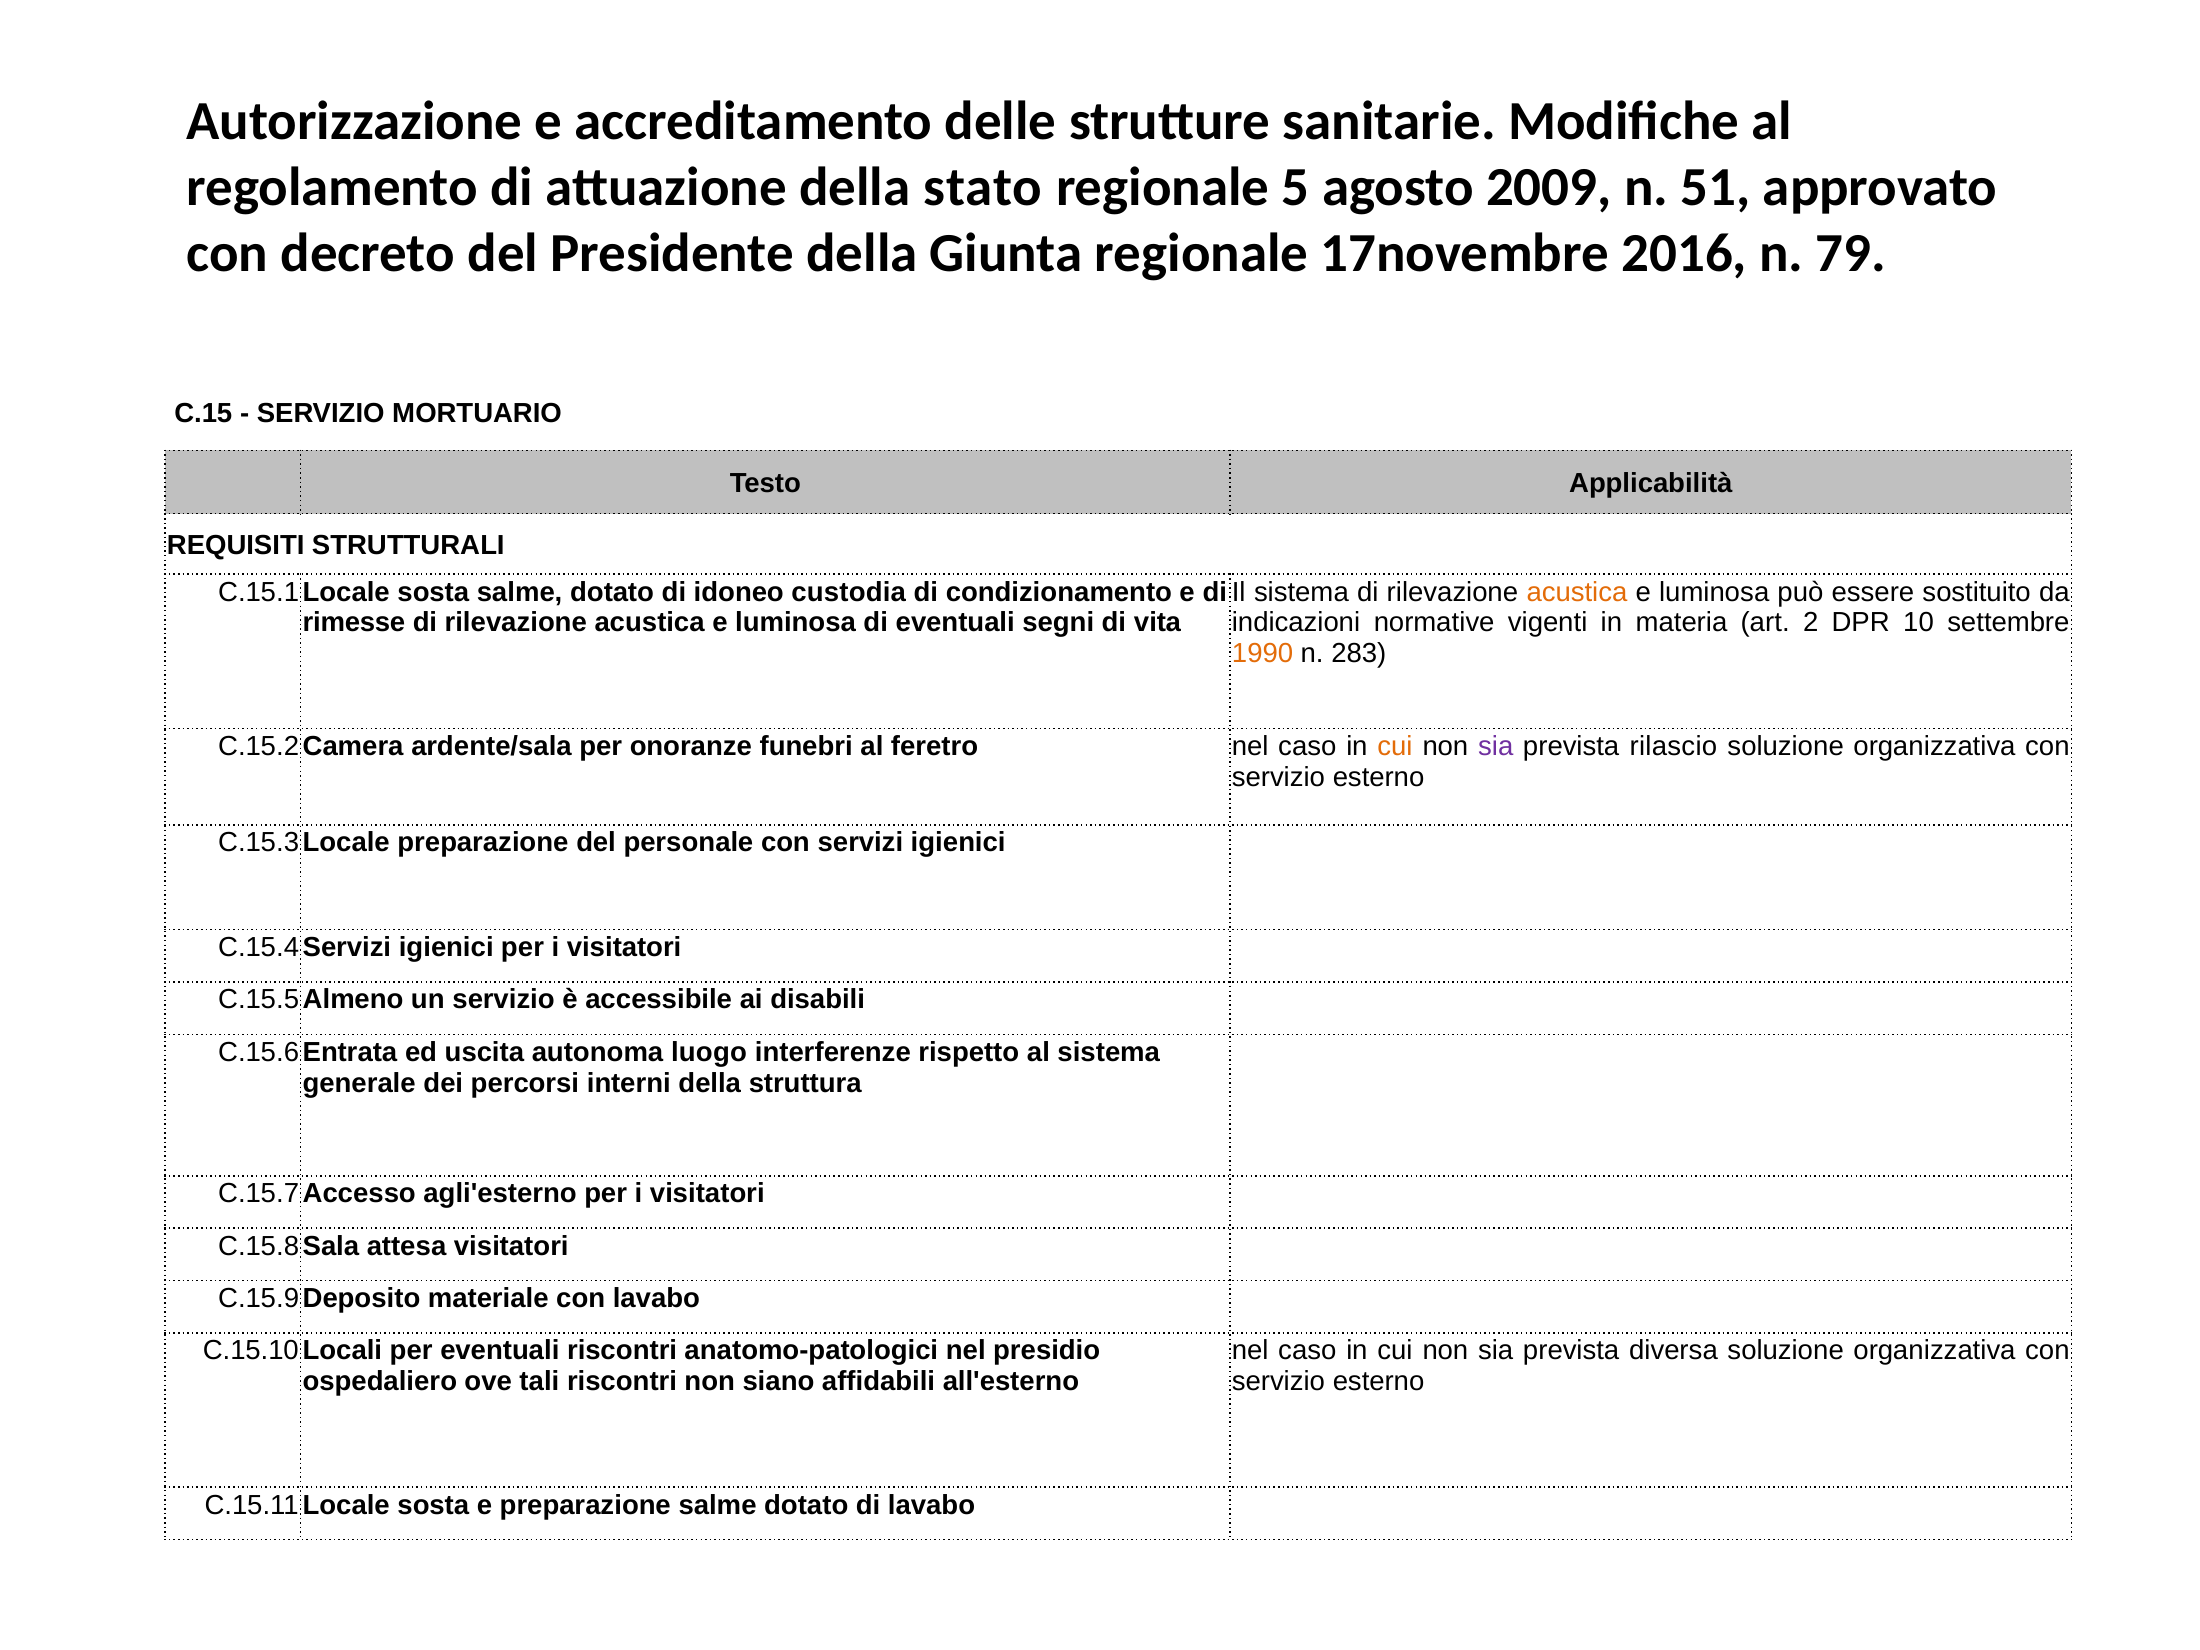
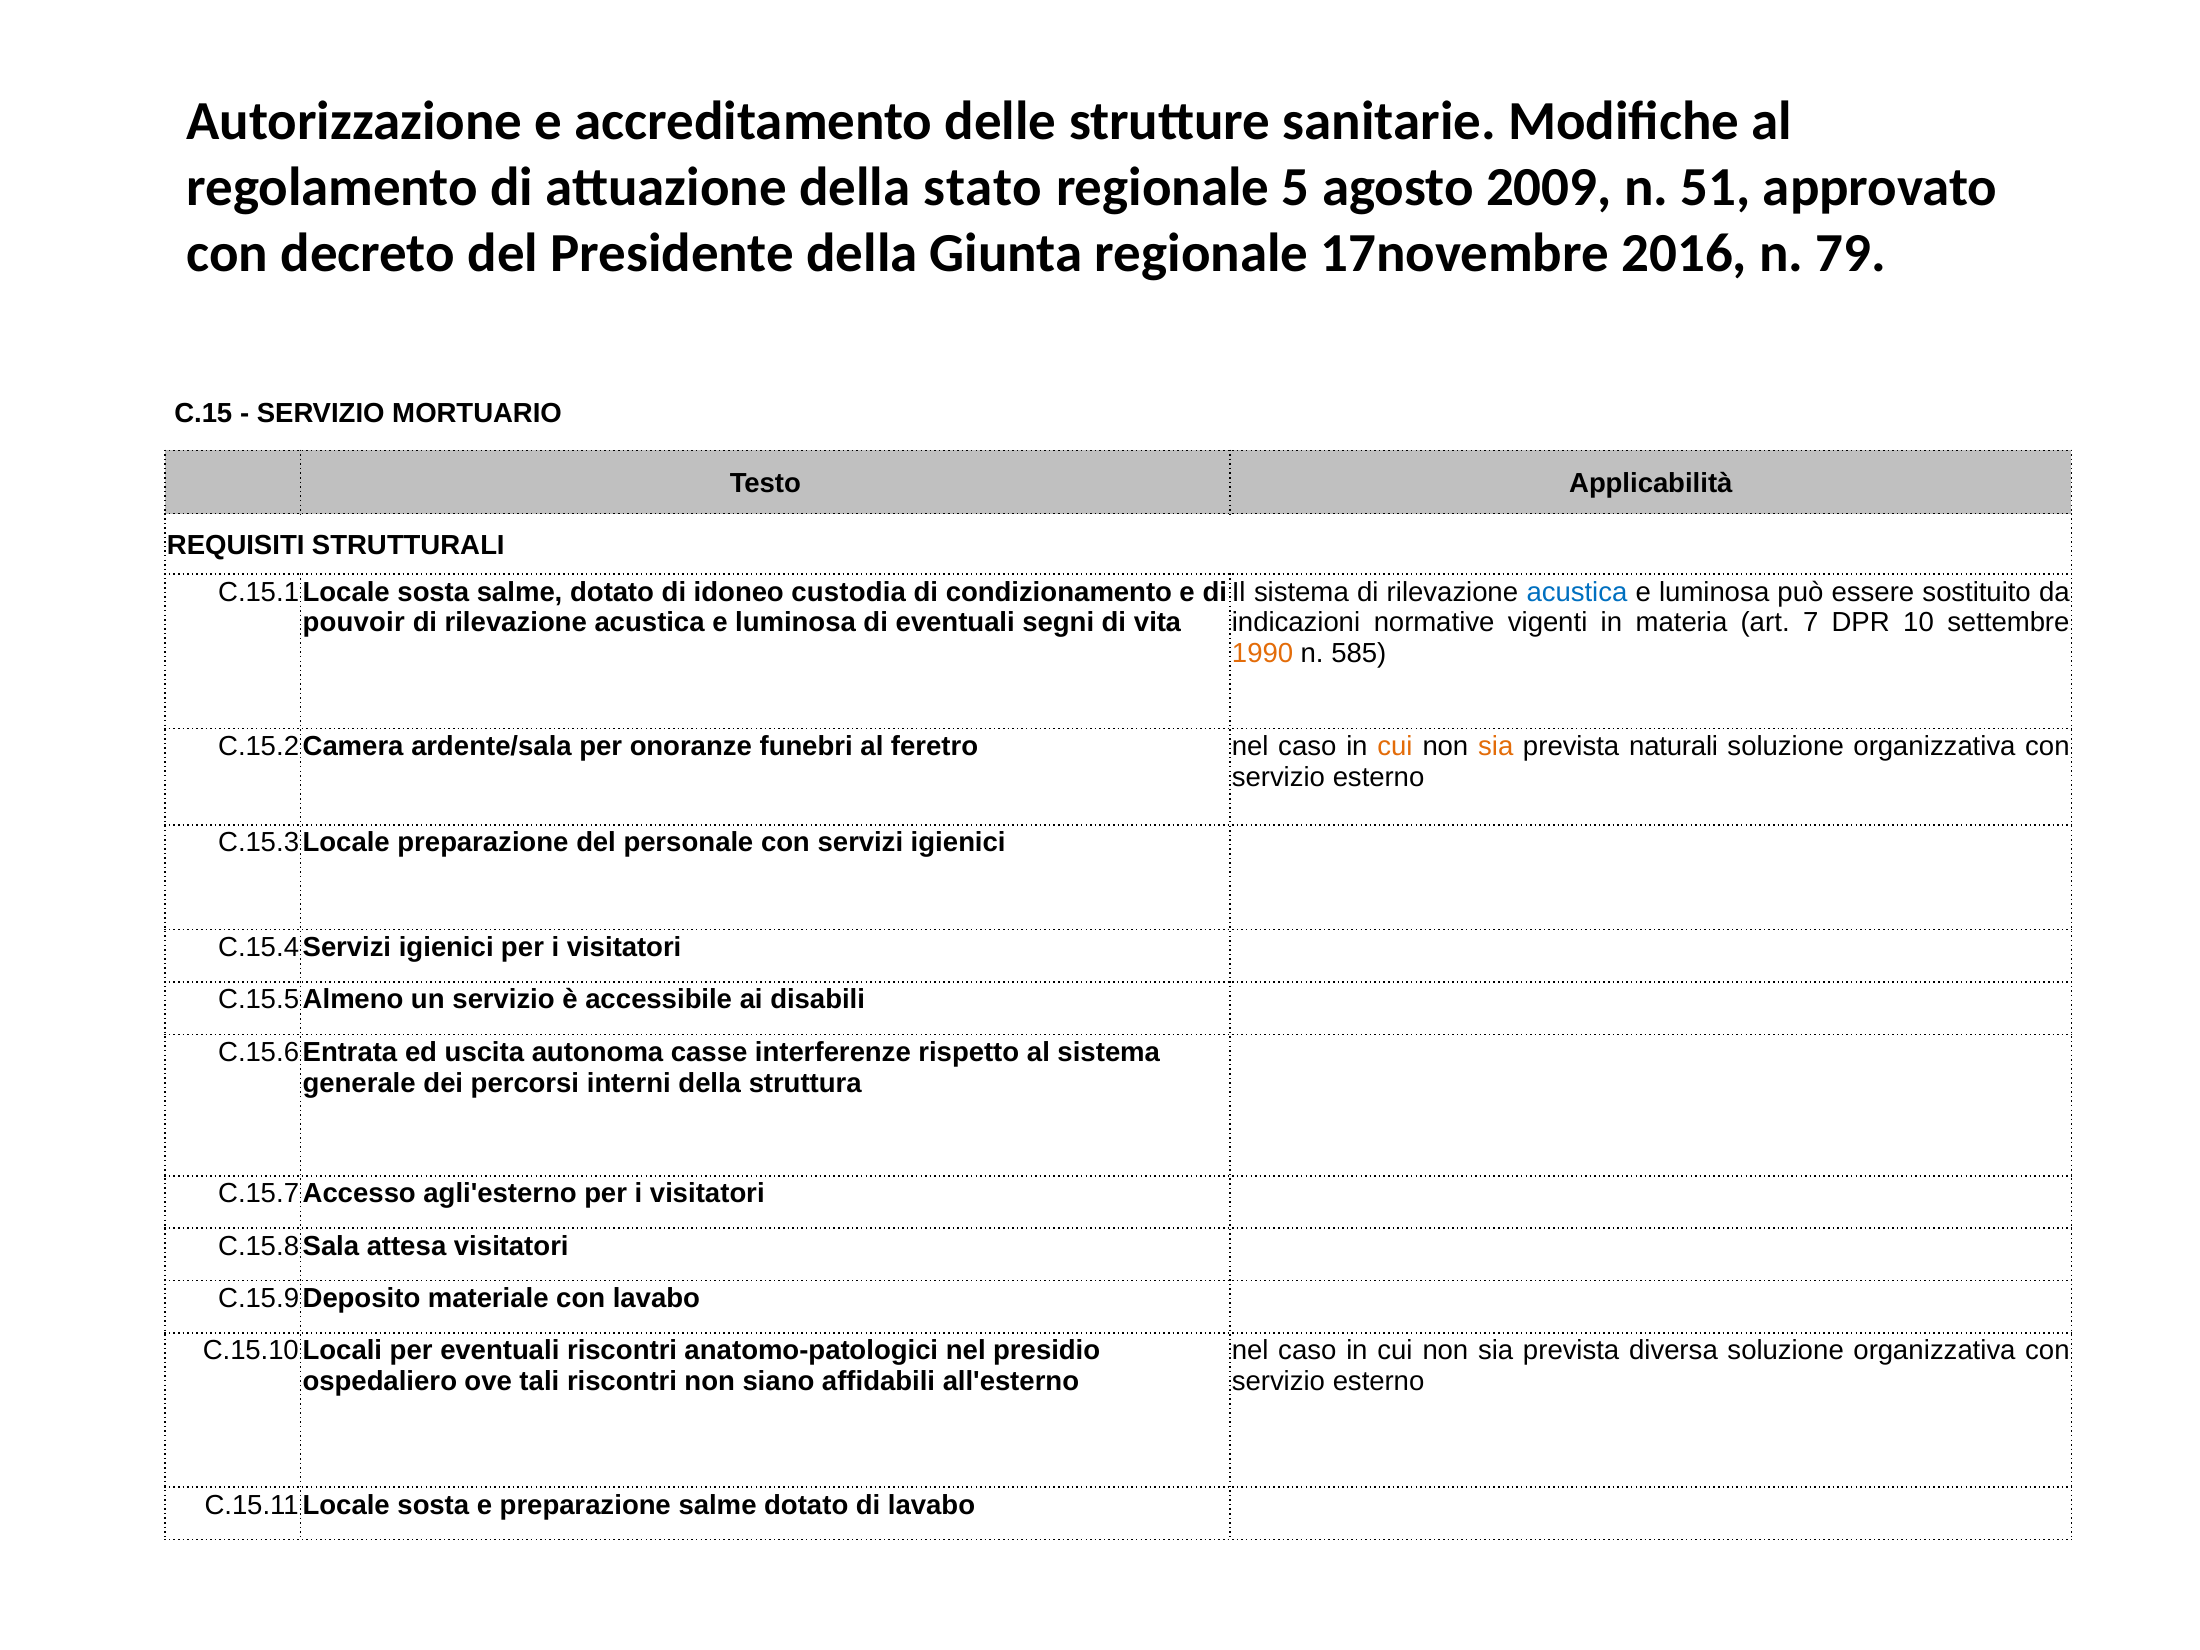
acustica at (1577, 592) colour: orange -> blue
rimesse: rimesse -> pouvoir
2: 2 -> 7
283: 283 -> 585
sia at (1496, 746) colour: purple -> orange
rilascio: rilascio -> naturali
luogo: luogo -> casse
